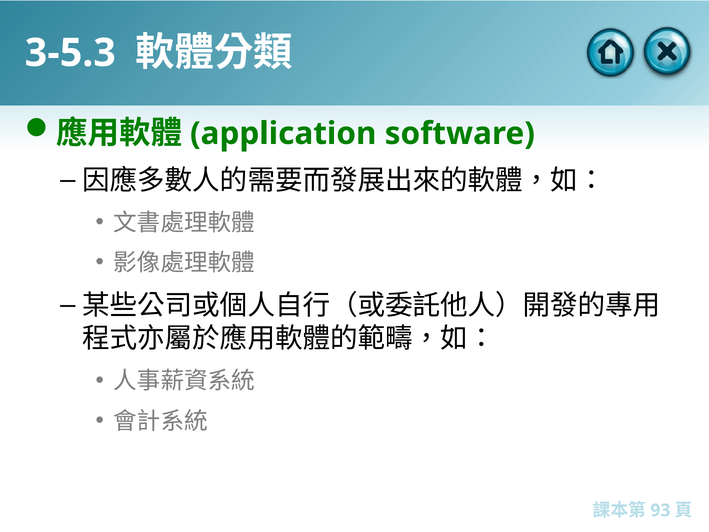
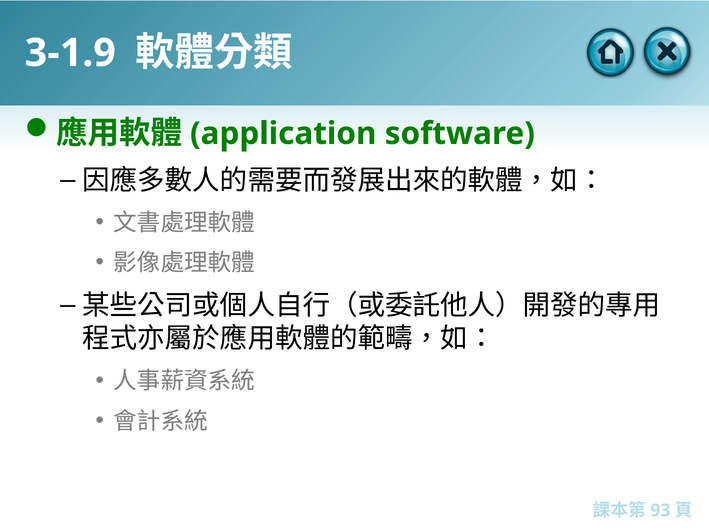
3-5.3: 3-5.3 -> 3-1.9
